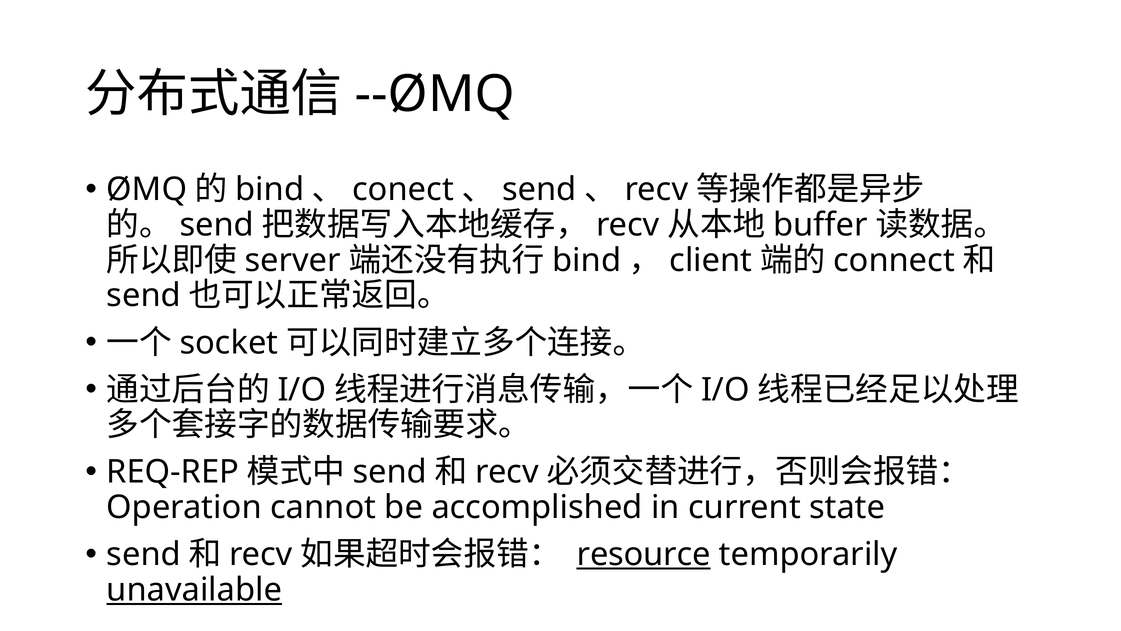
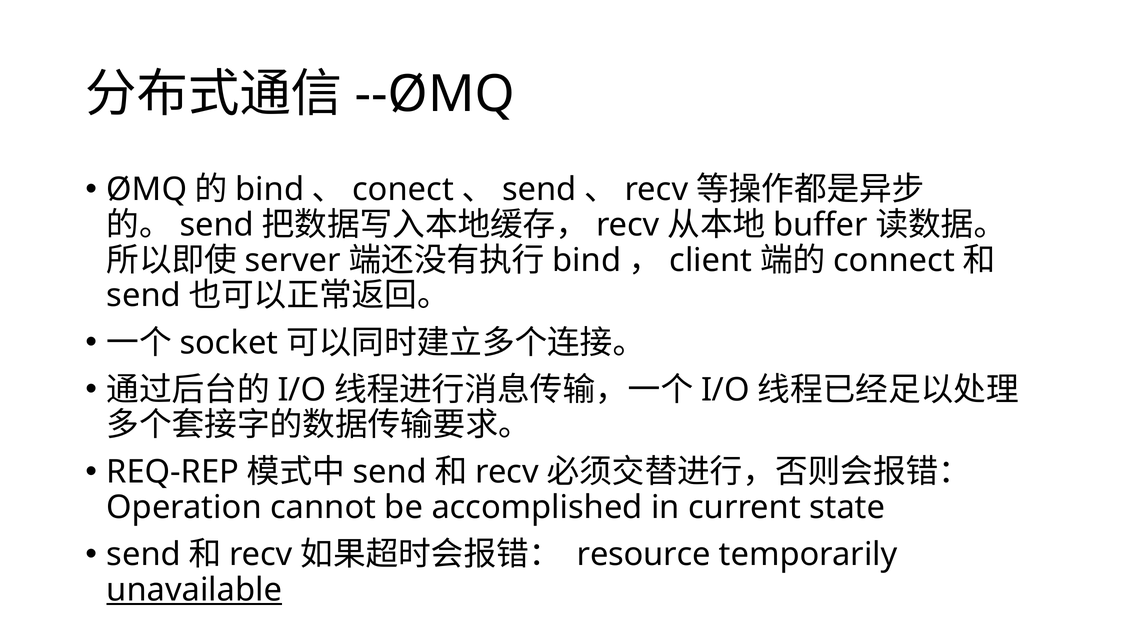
resource underline: present -> none
